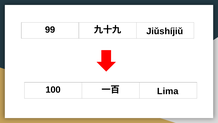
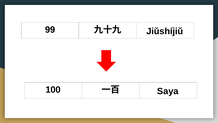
Lima: Lima -> Saya
